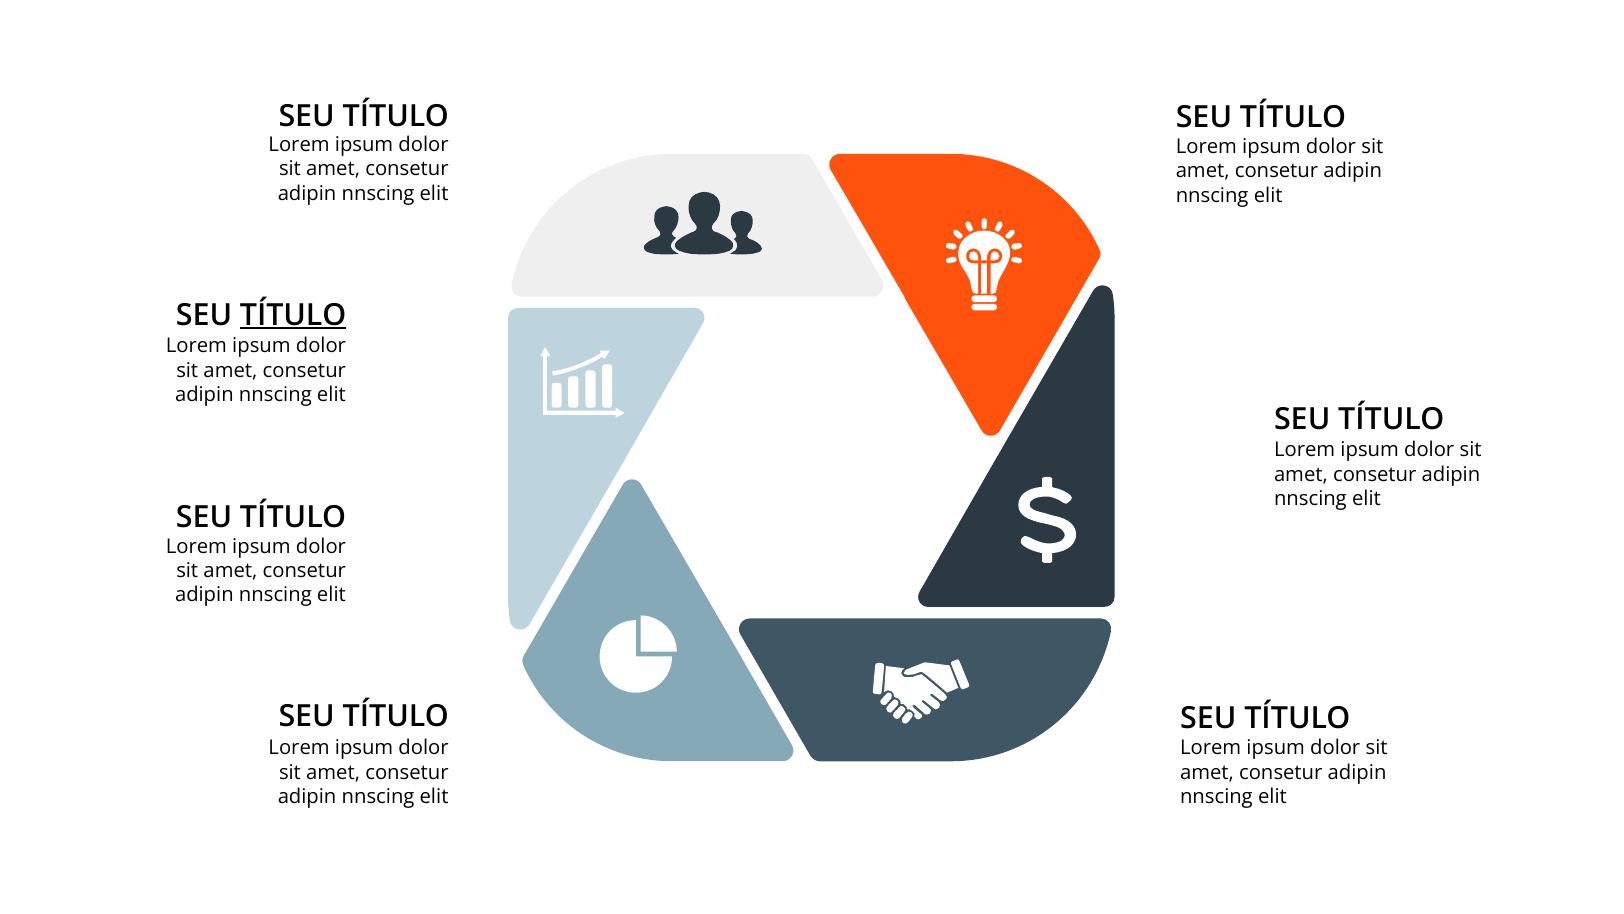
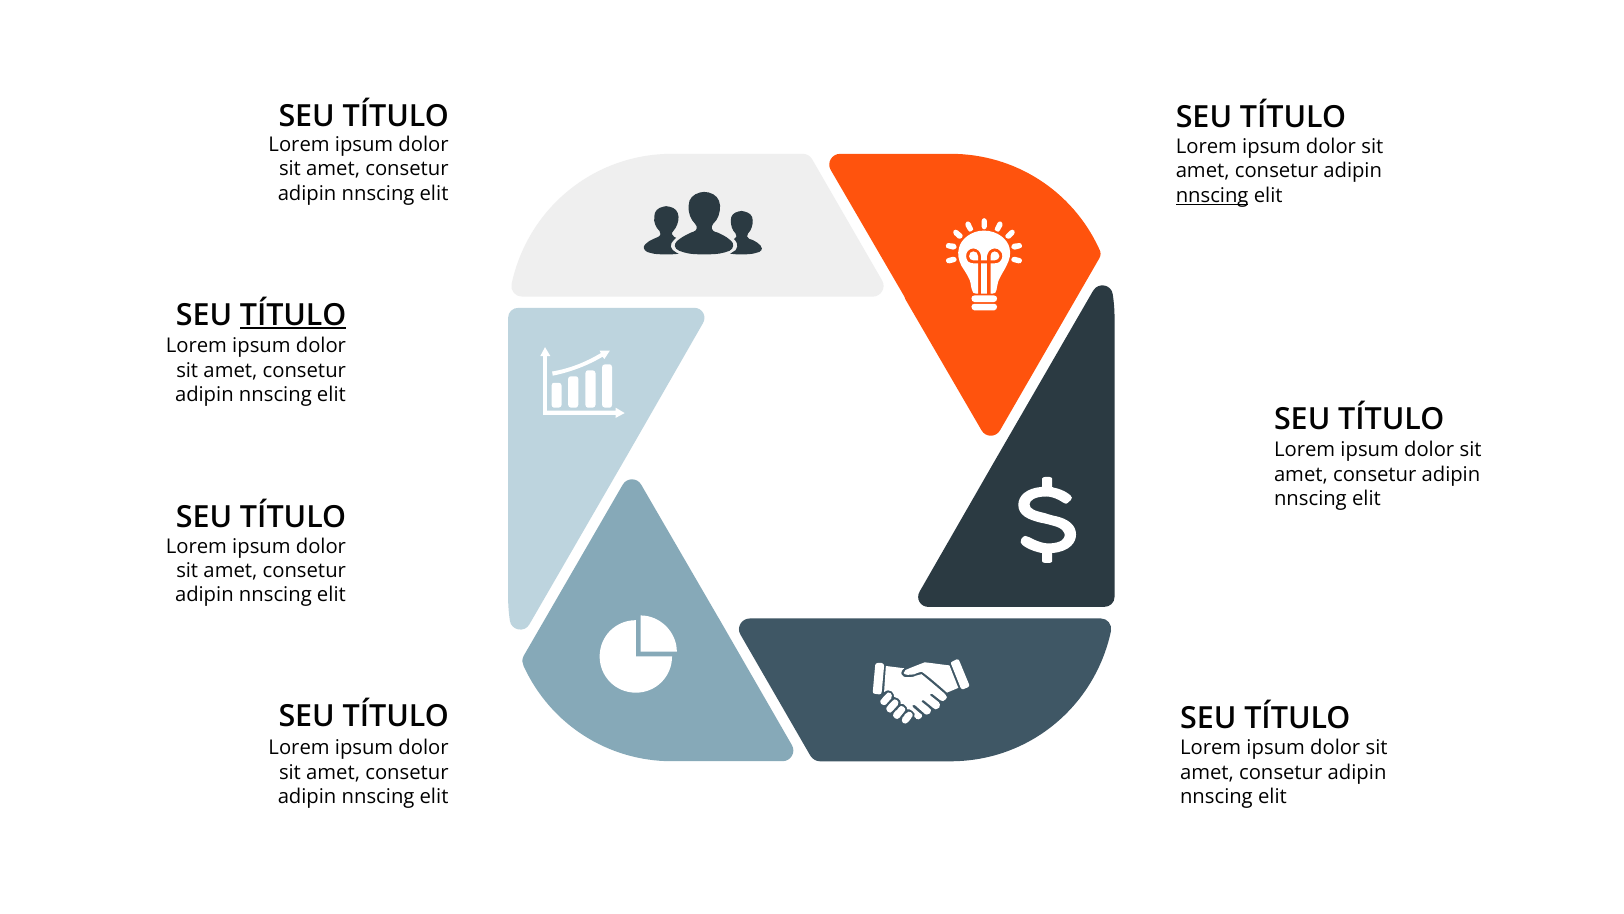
nnscing at (1212, 196) underline: none -> present
